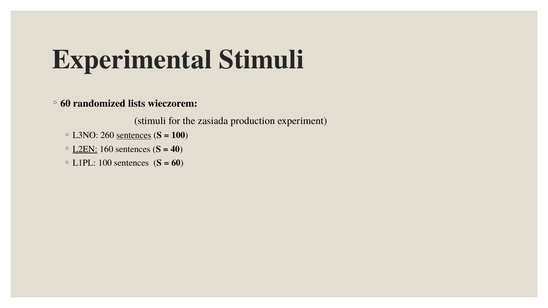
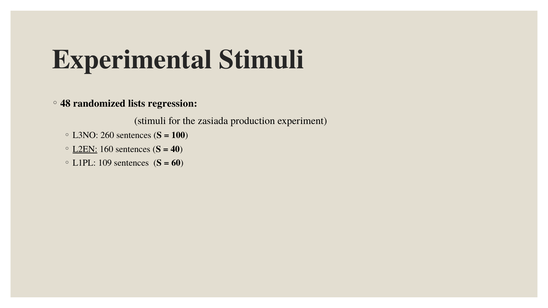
60 at (65, 103): 60 -> 48
wieczorem: wieczorem -> regression
sentences at (134, 135) underline: present -> none
L1PL 100: 100 -> 109
